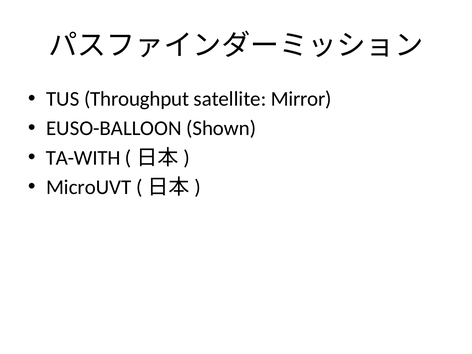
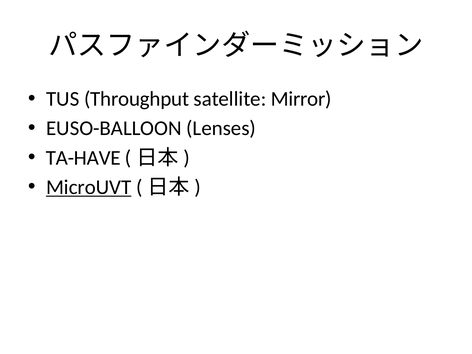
Shown: Shown -> Lenses
TA-WITH: TA-WITH -> TA-HAVE
MicroUVT underline: none -> present
